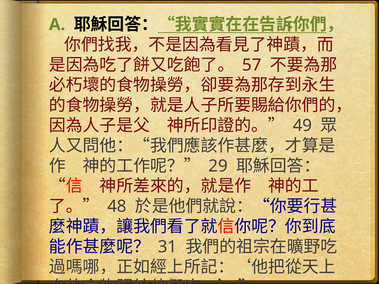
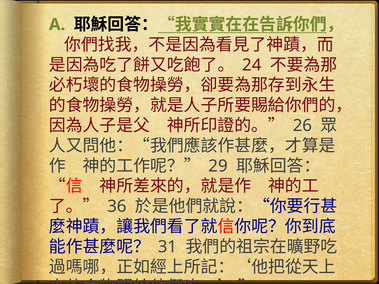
57: 57 -> 24
49: 49 -> 26
48: 48 -> 36
